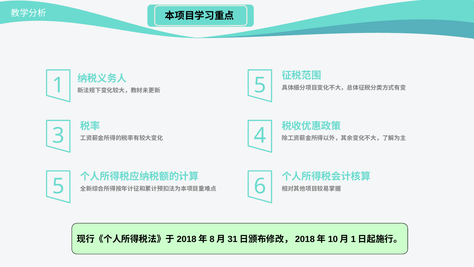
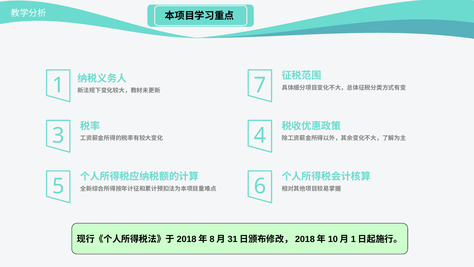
5 at (260, 85): 5 -> 7
